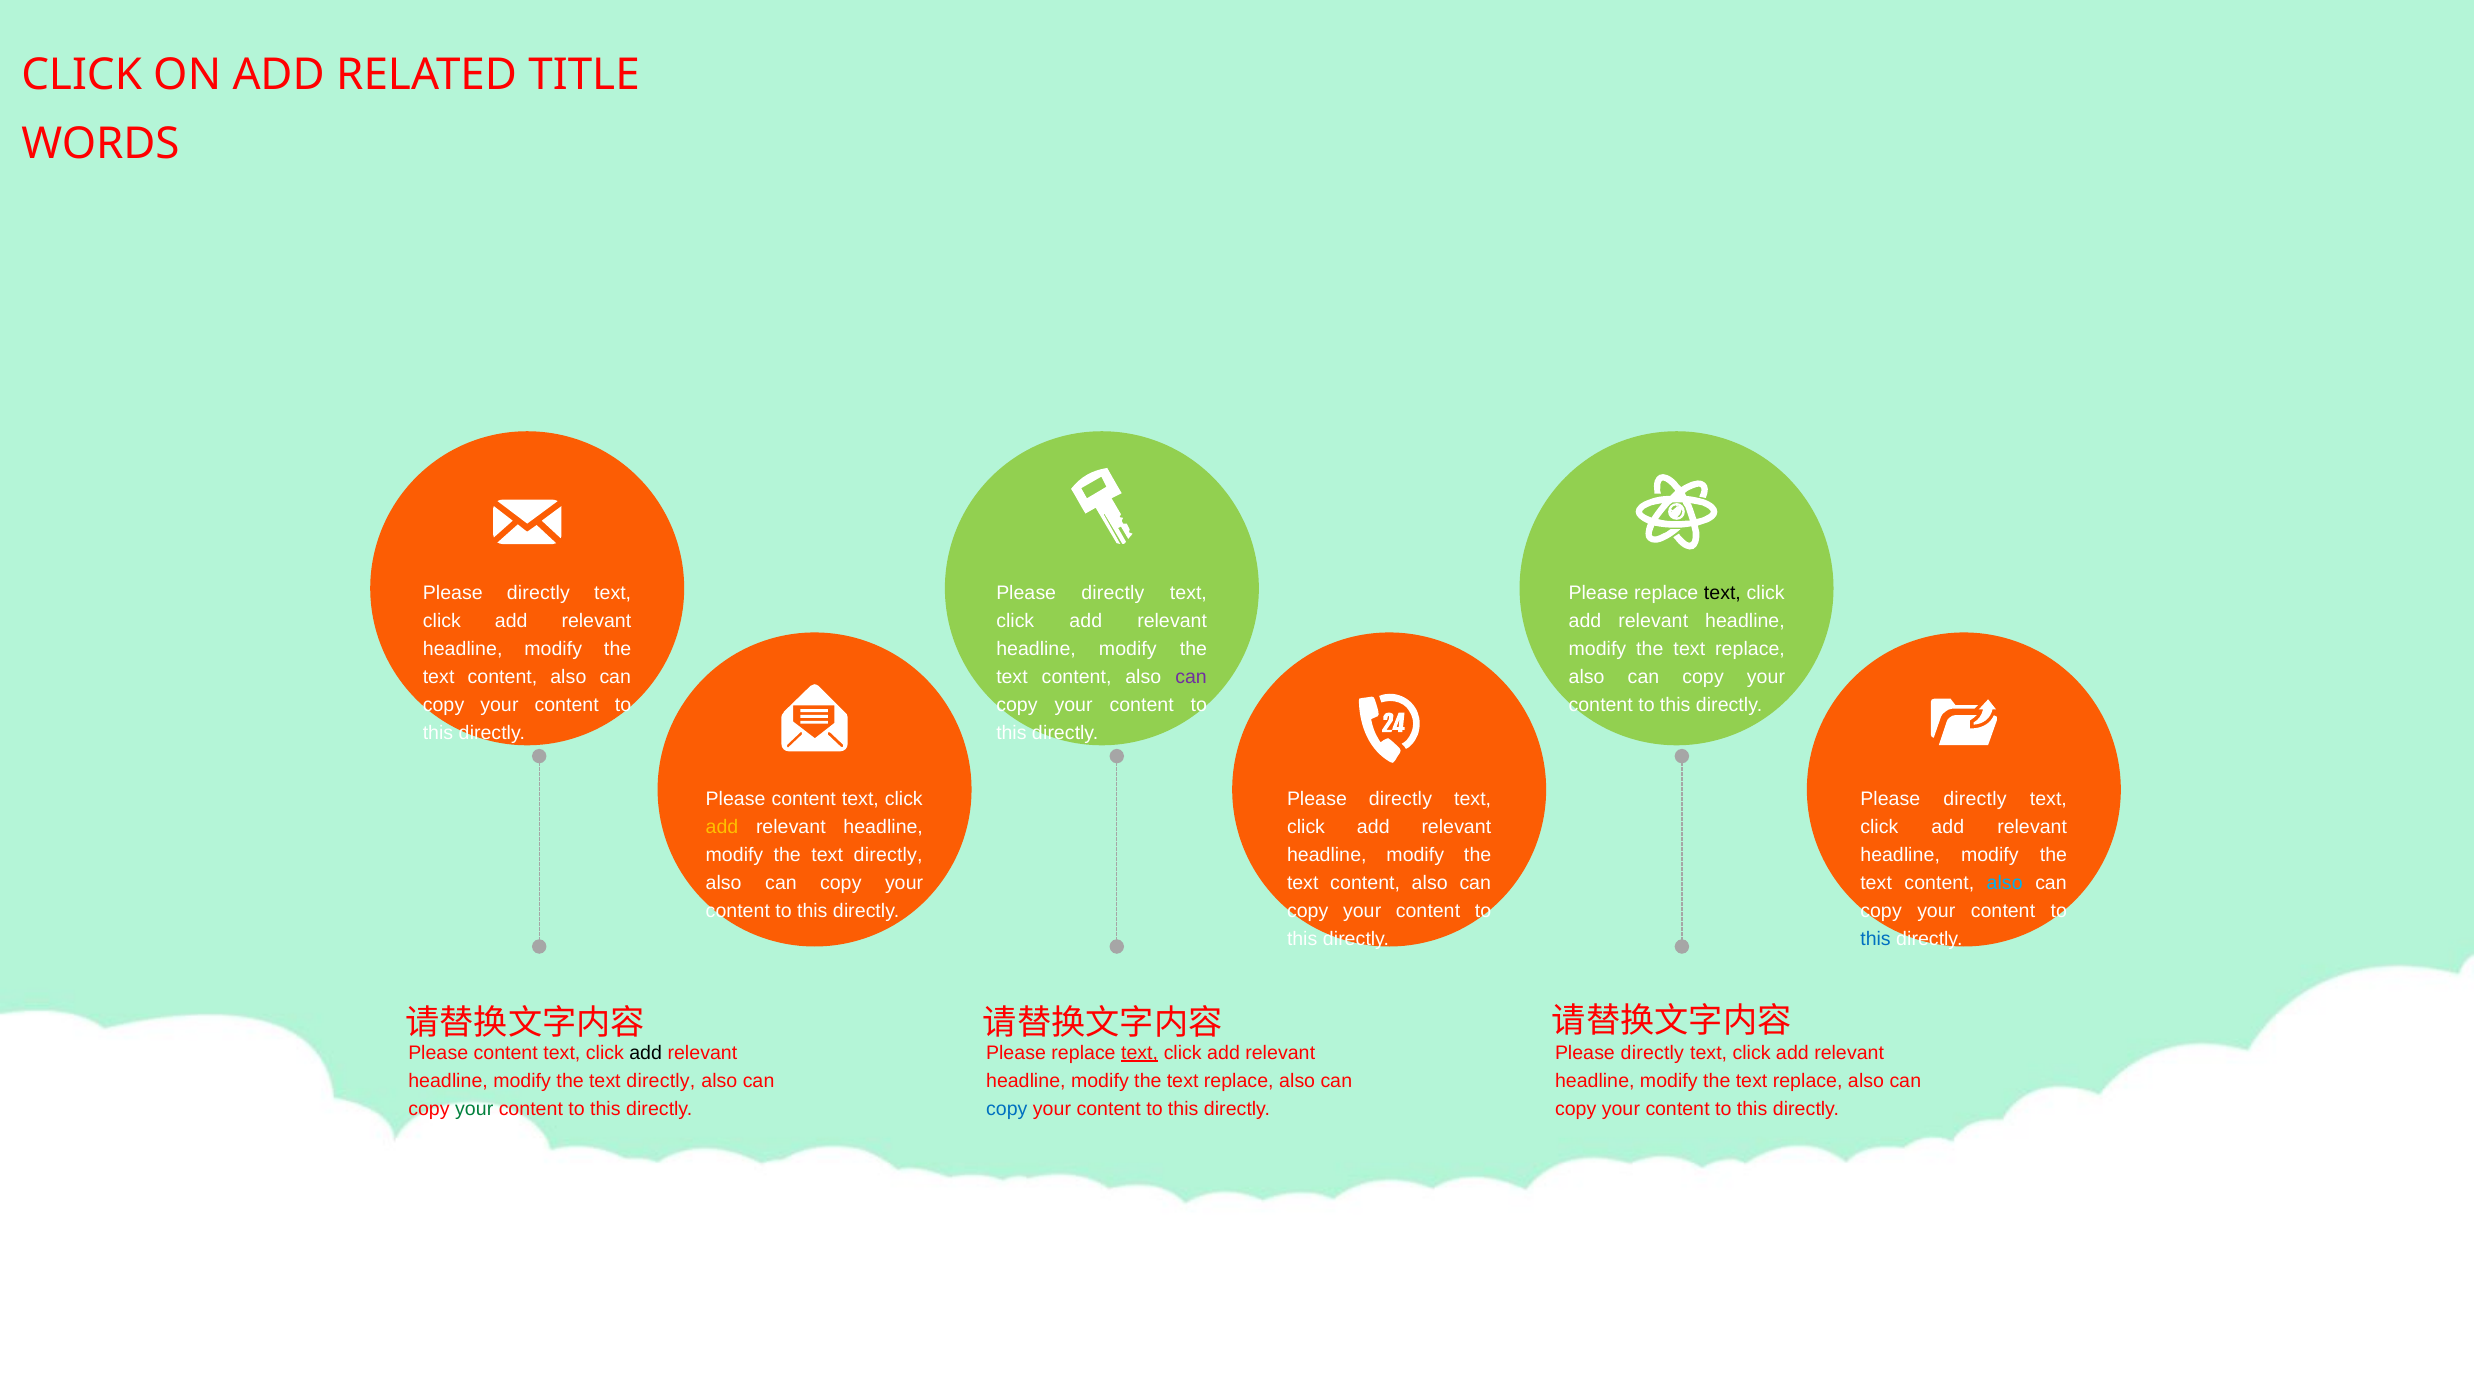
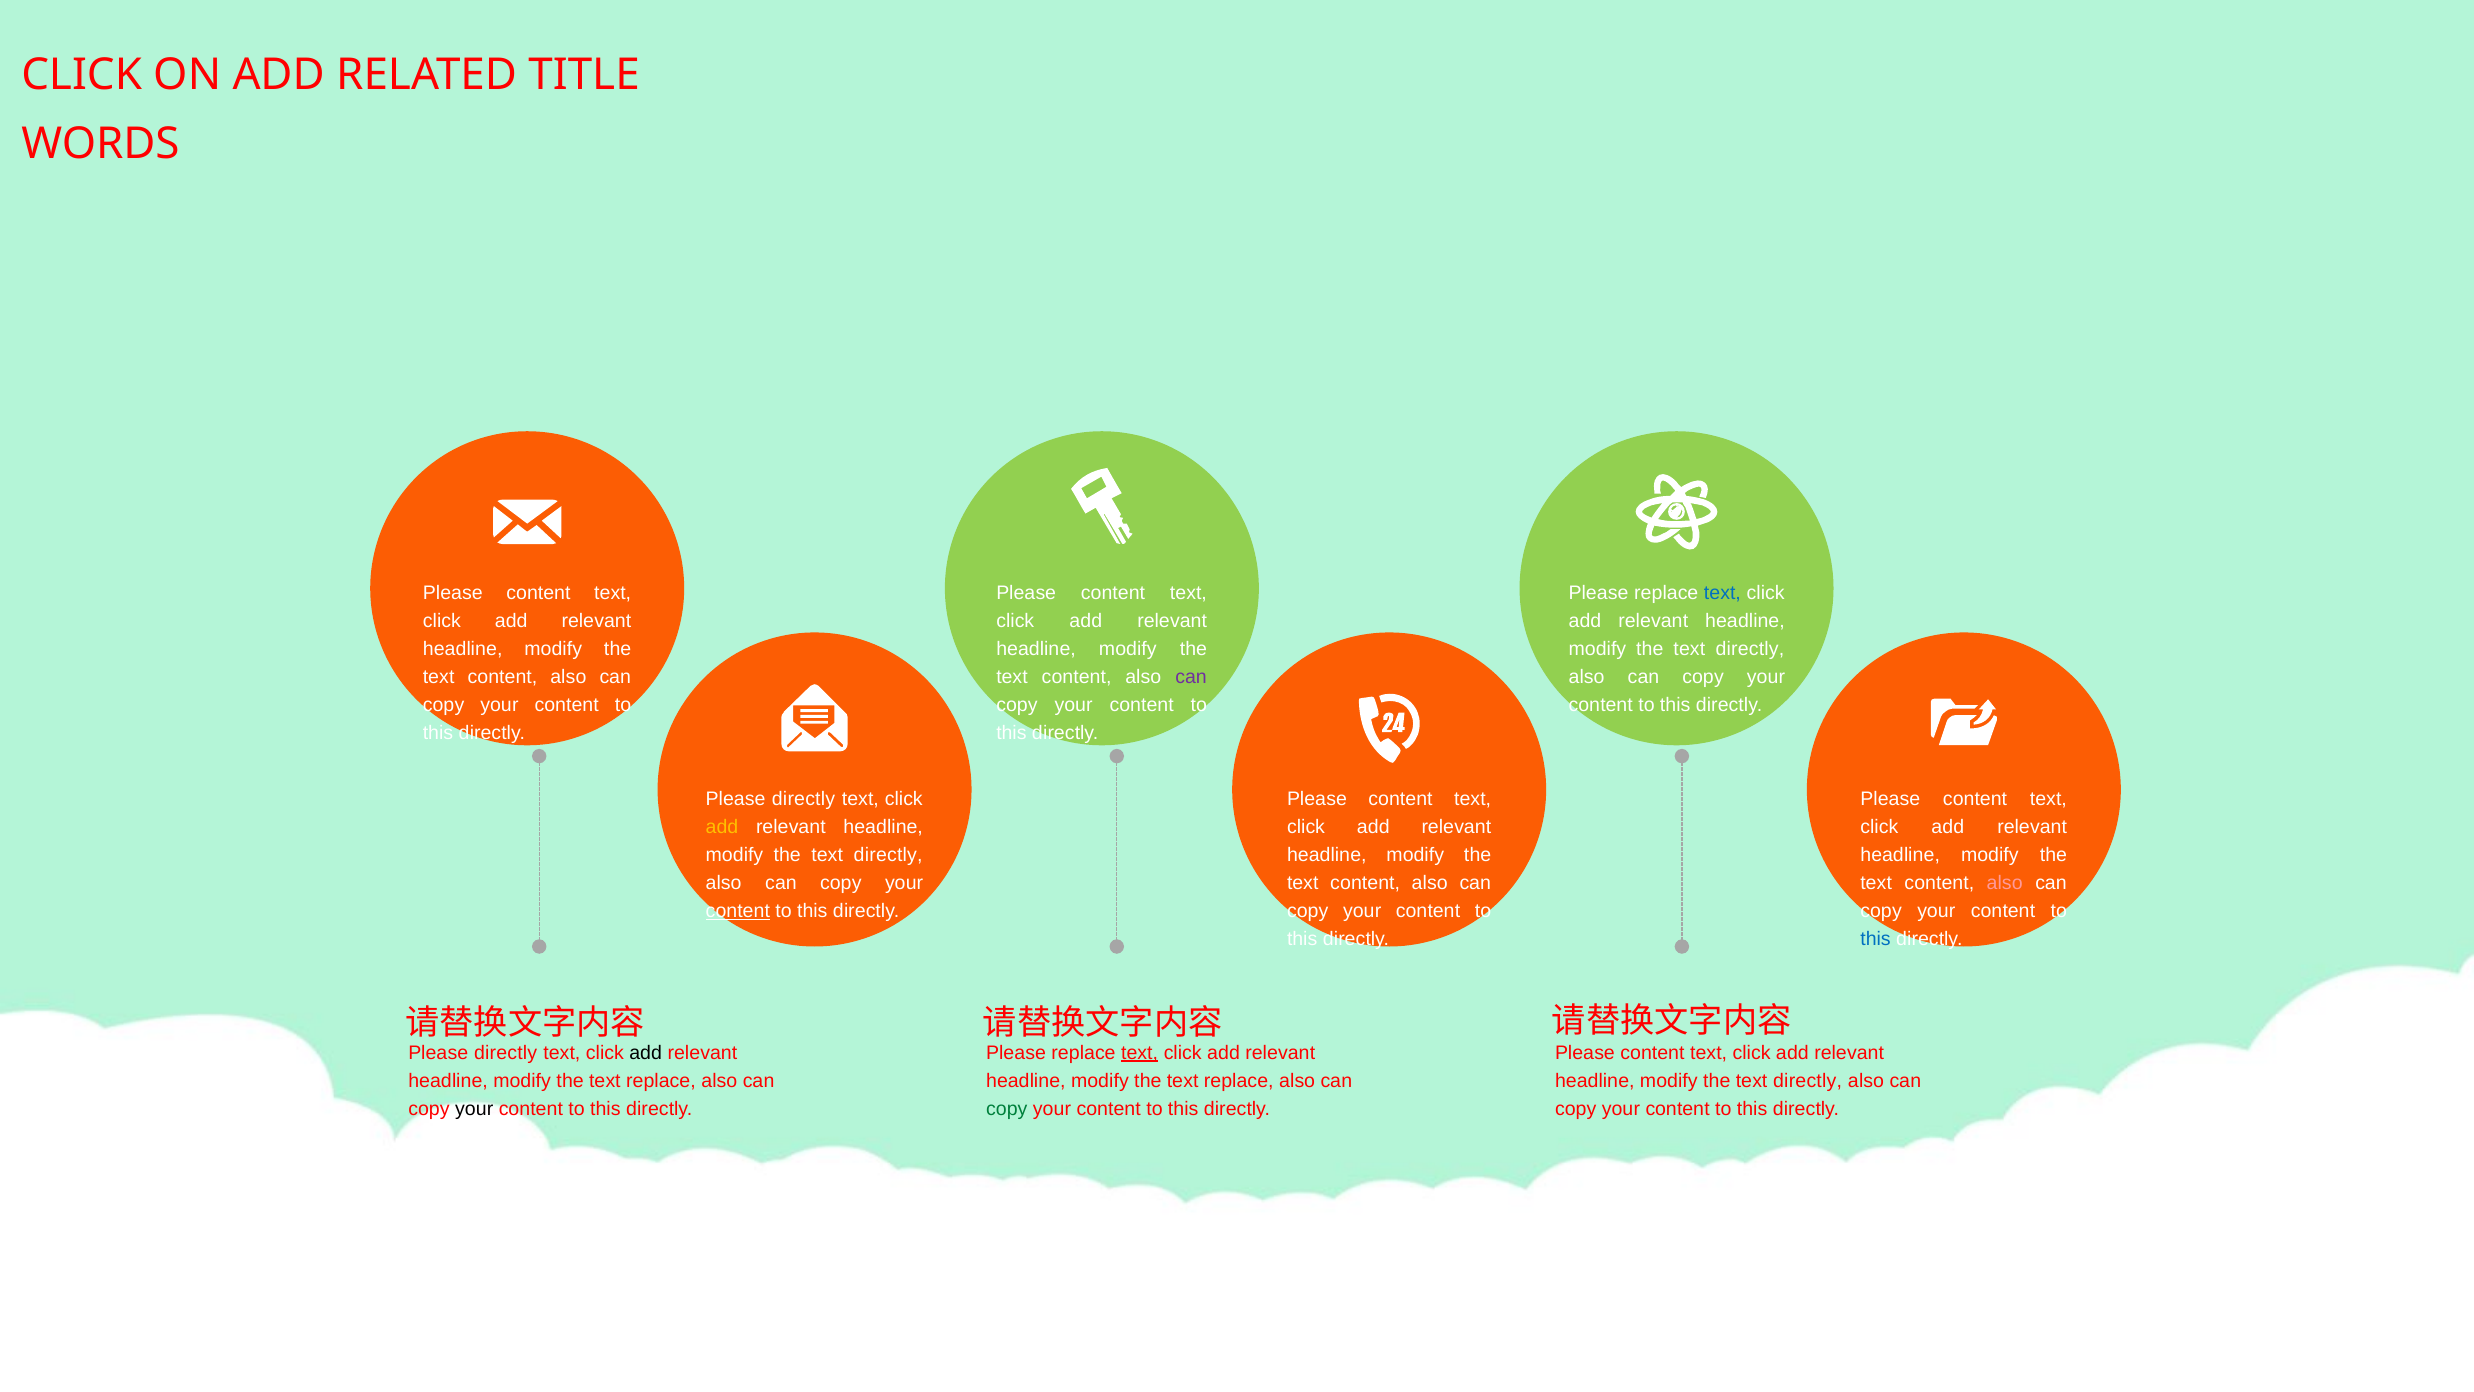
directly at (538, 593): directly -> content
directly at (1113, 593): directly -> content
text at (1722, 593) colour: black -> blue
replace at (1750, 649): replace -> directly
content at (804, 799): content -> directly
directly at (1400, 799): directly -> content
directly at (1975, 799): directly -> content
also at (2005, 883) colour: light blue -> pink
content at (738, 911) underline: none -> present
content at (506, 1052): content -> directly
directly at (1652, 1053): directly -> content
directly at (661, 1080): directly -> replace
replace at (1808, 1081): replace -> directly
your at (474, 1108) colour: green -> black
copy at (1007, 1108) colour: blue -> green
